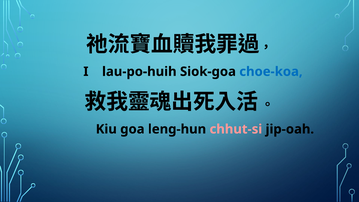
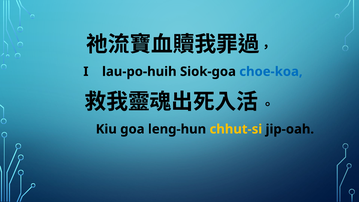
chhut-si colour: pink -> yellow
